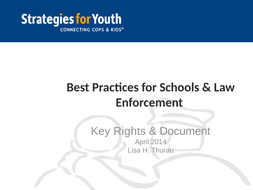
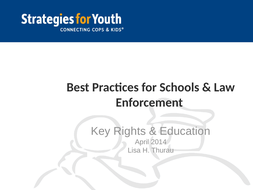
Document: Document -> Education
